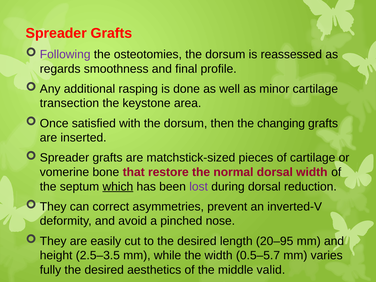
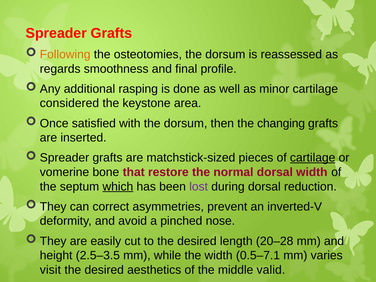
Following colour: purple -> orange
transection: transection -> considered
cartilage at (313, 158) underline: none -> present
20–95: 20–95 -> 20–28
0.5–5.7: 0.5–5.7 -> 0.5–7.1
fully: fully -> visit
